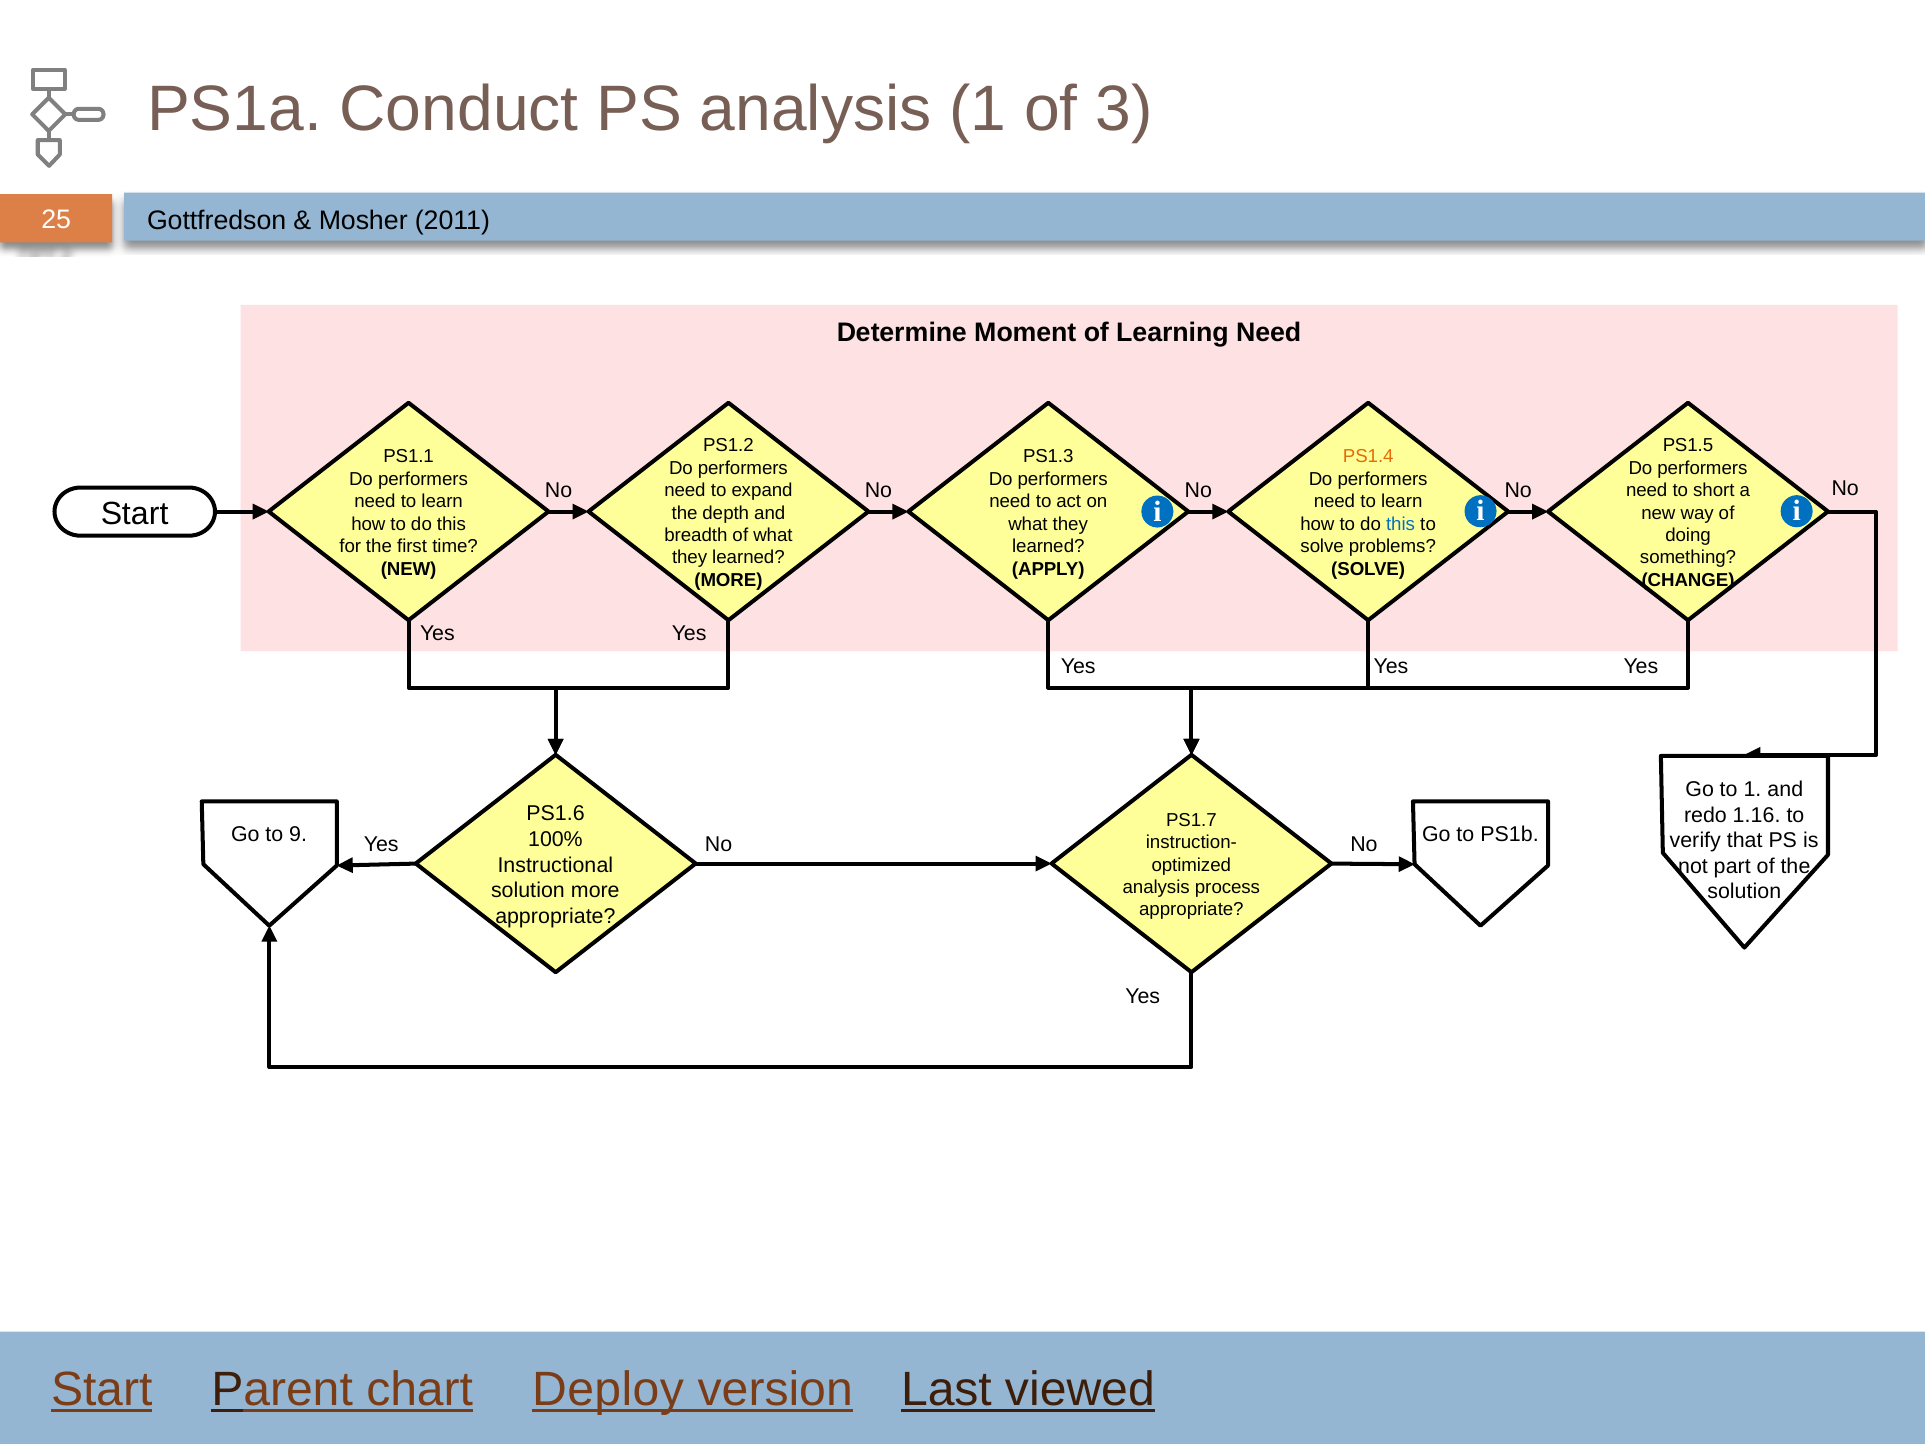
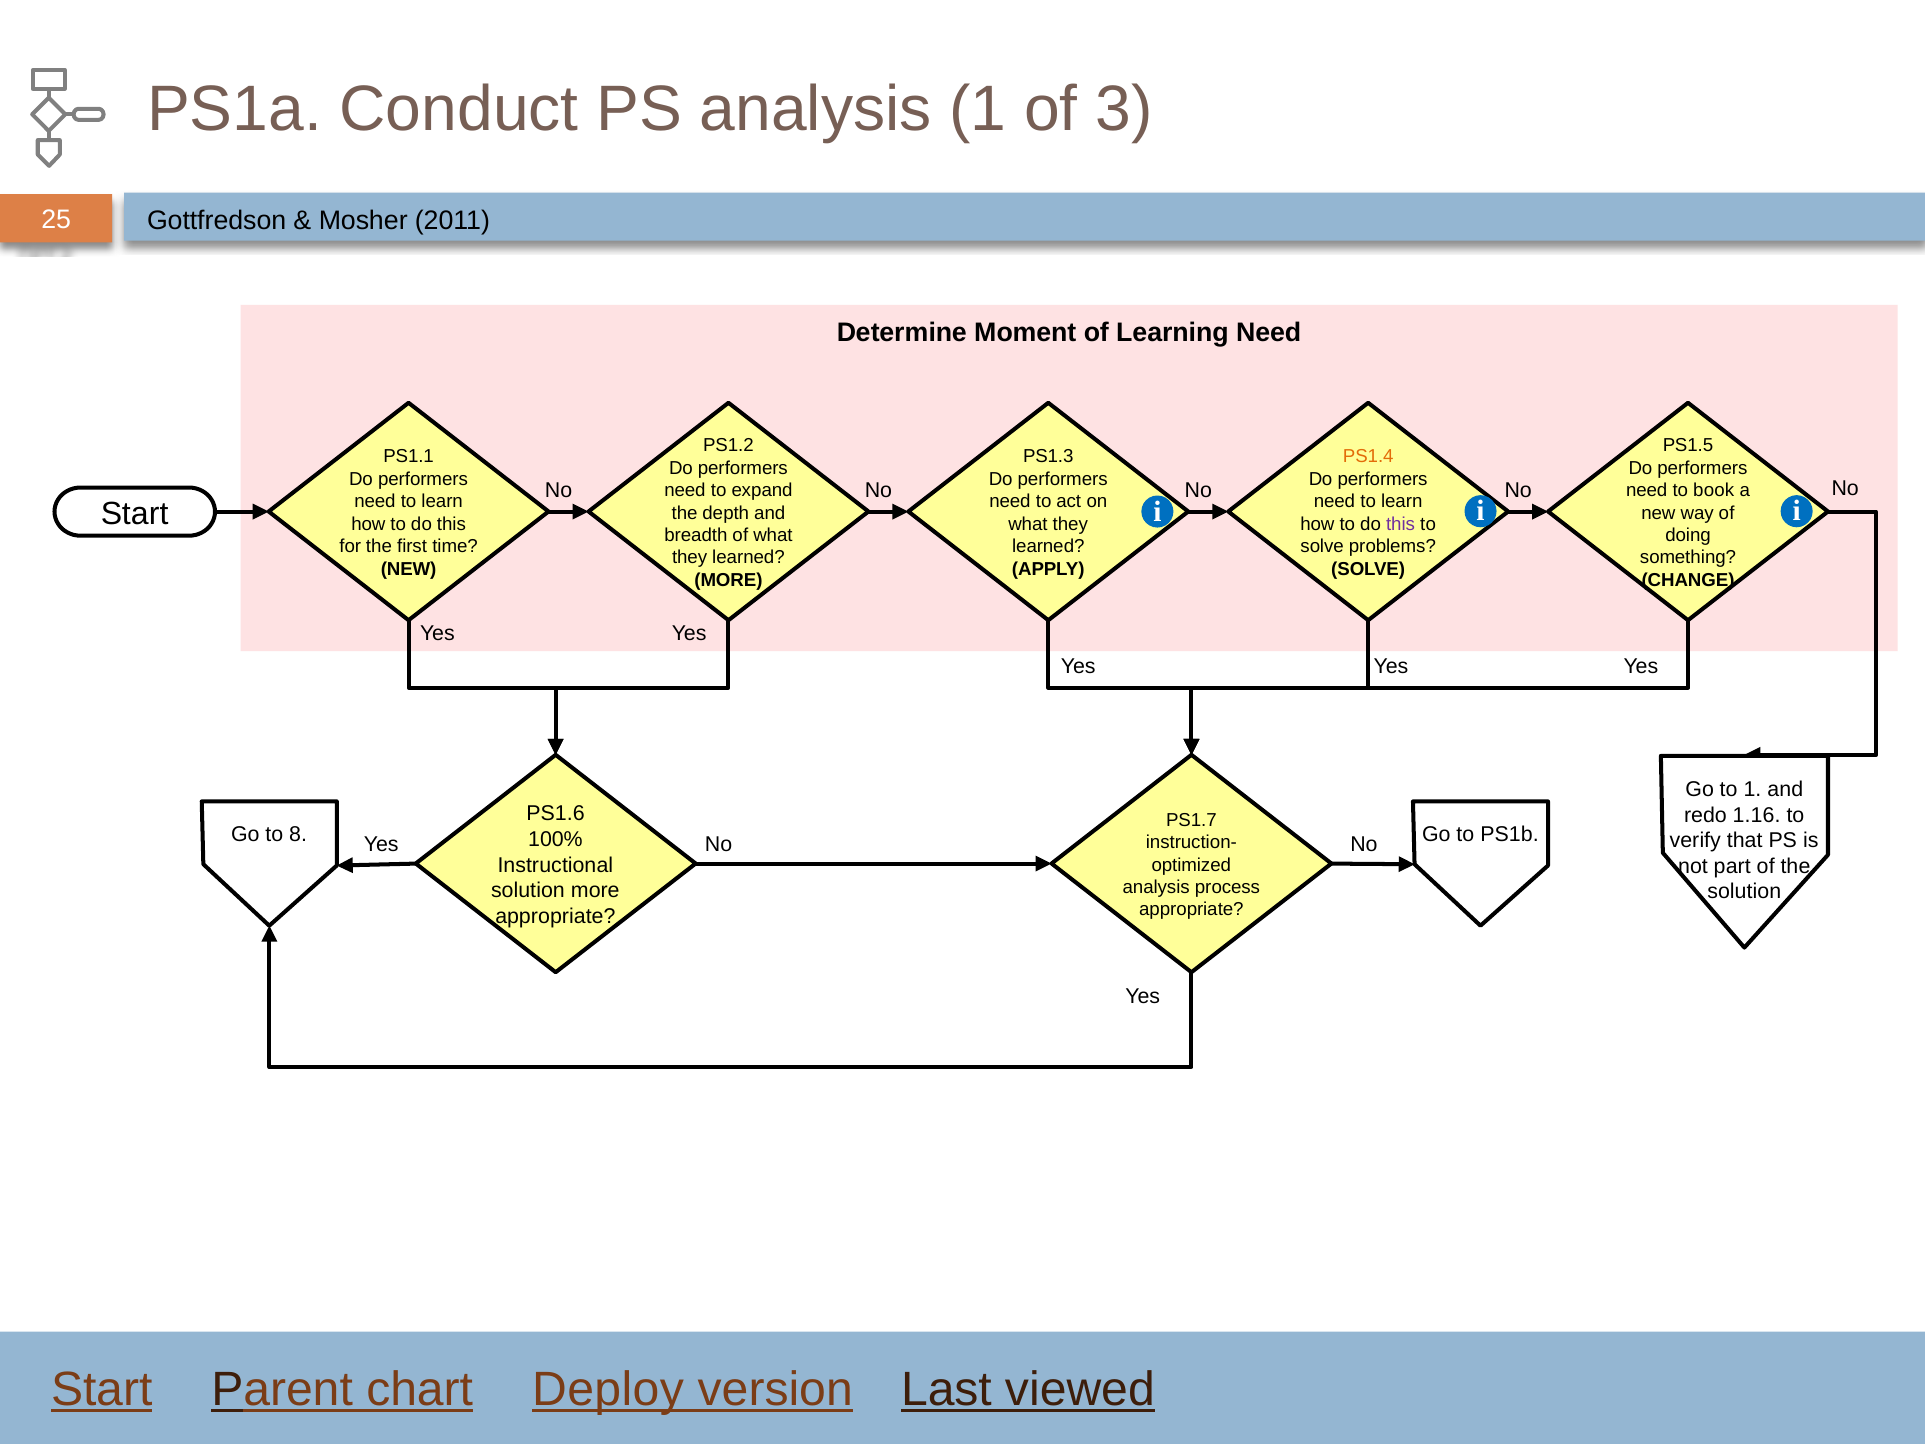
short: short -> book
this at (1401, 524) colour: blue -> purple
9: 9 -> 8
